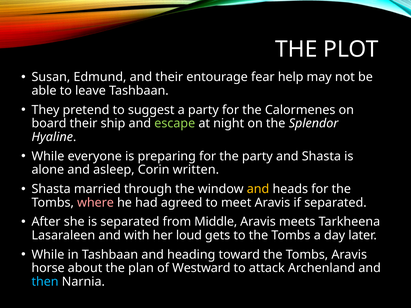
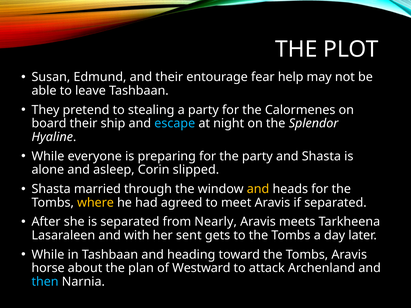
suggest: suggest -> stealing
escape colour: light green -> light blue
written: written -> slipped
where colour: pink -> yellow
Middle: Middle -> Nearly
loud: loud -> sent
